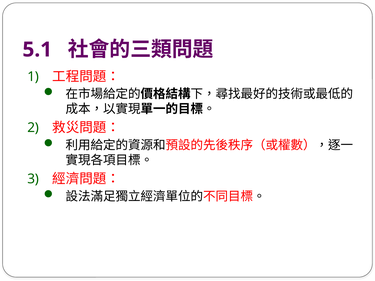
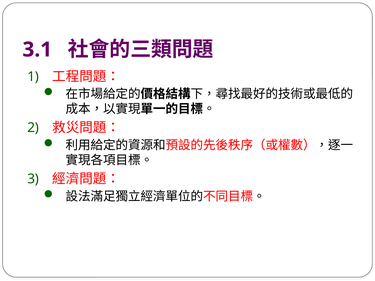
5.1: 5.1 -> 3.1
